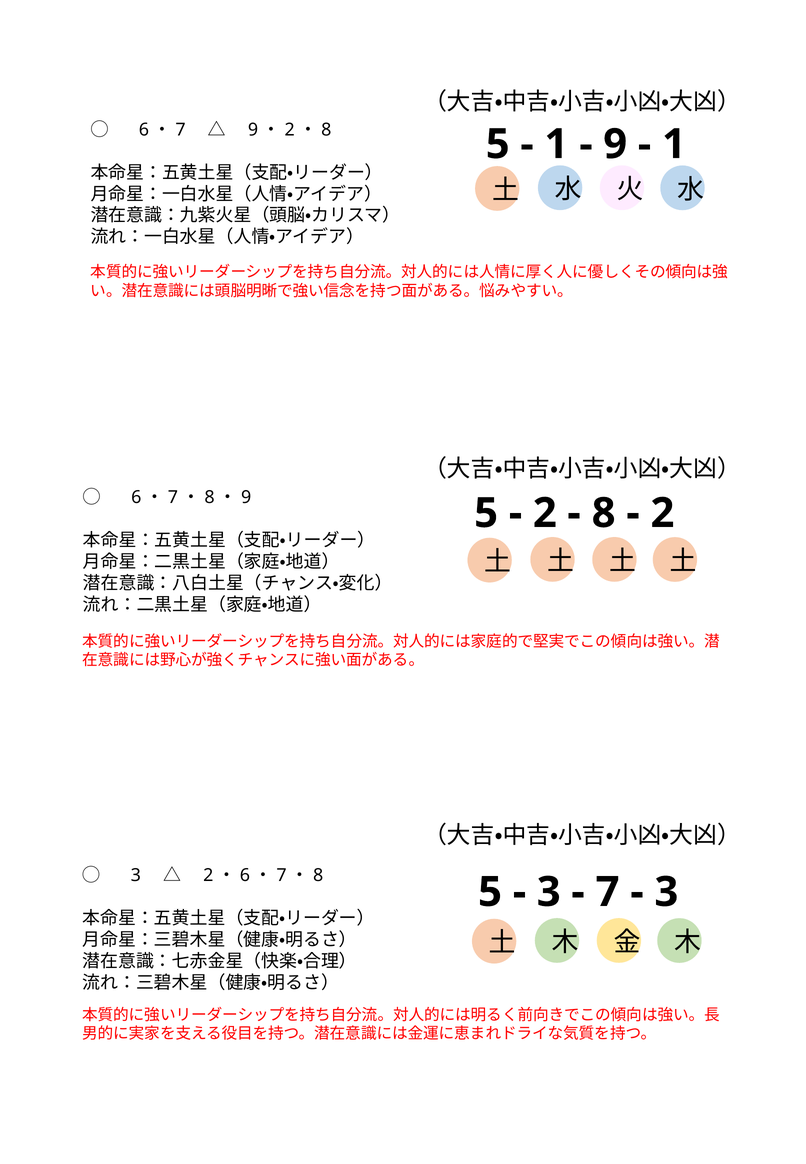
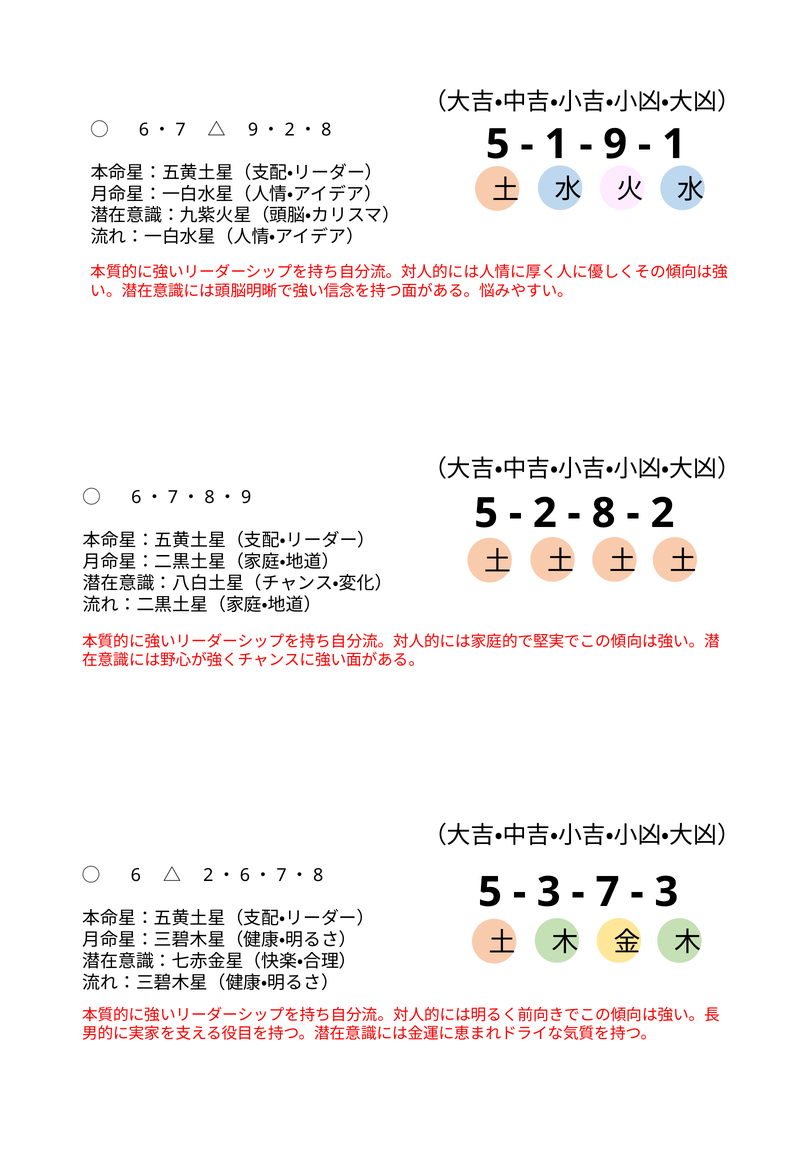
3 at (136, 876): 3 -> 6
